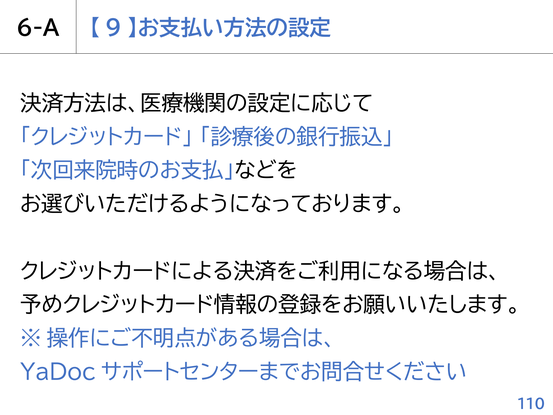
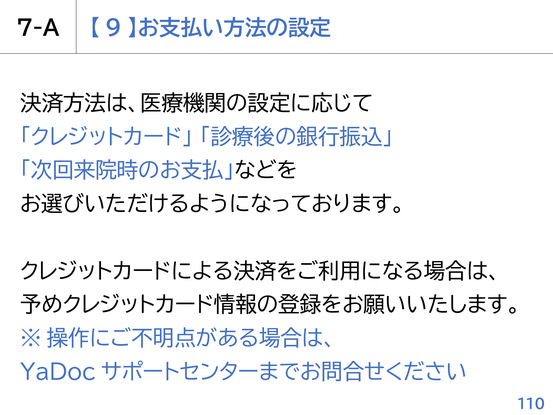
6-A: 6-A -> 7-A
